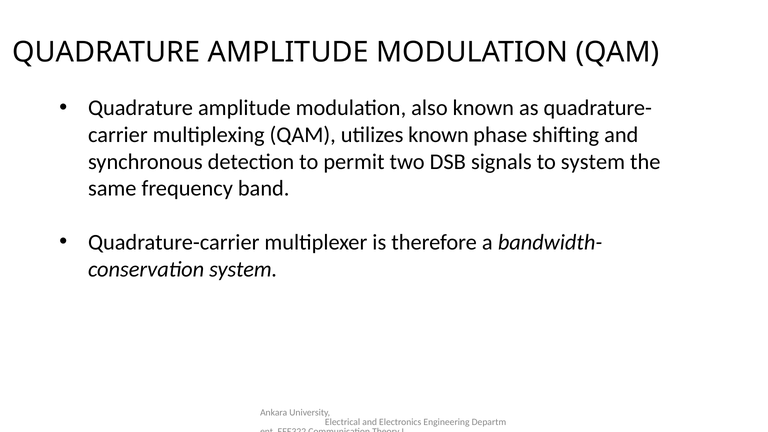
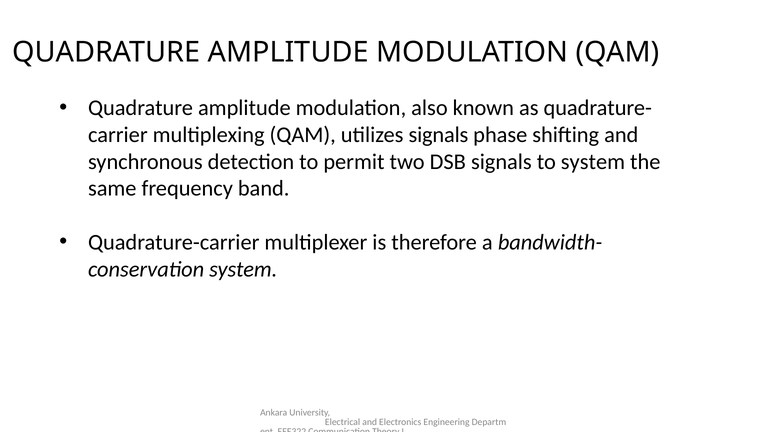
utilizes known: known -> signals
